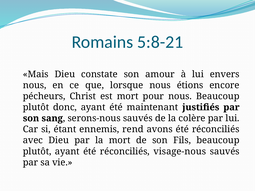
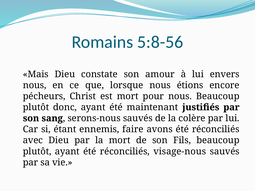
5:8-21: 5:8-21 -> 5:8-56
rend: rend -> faire
